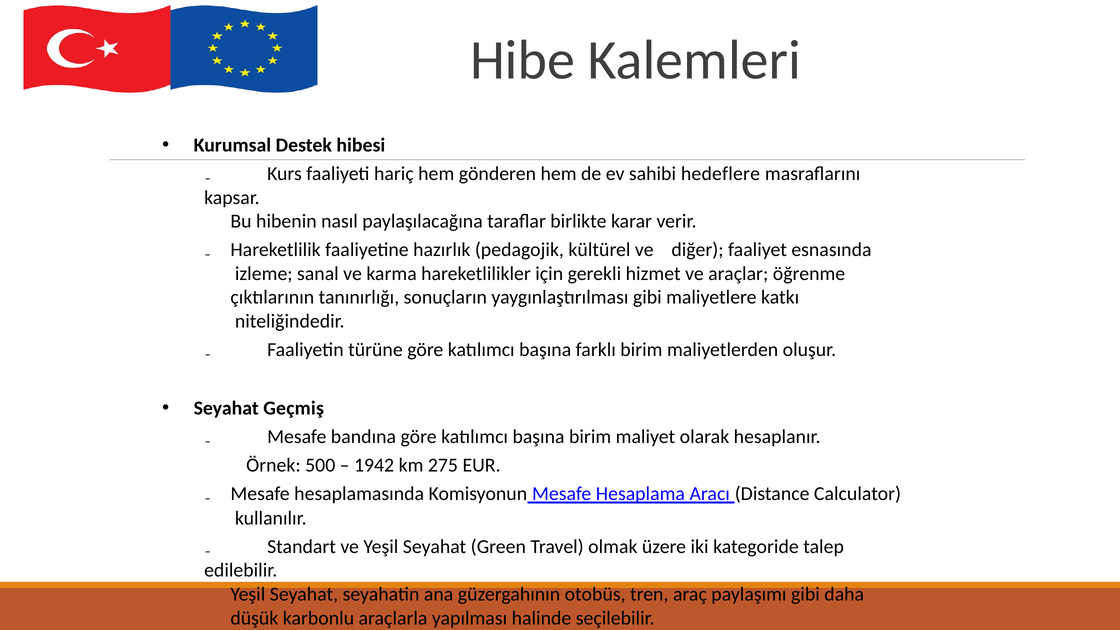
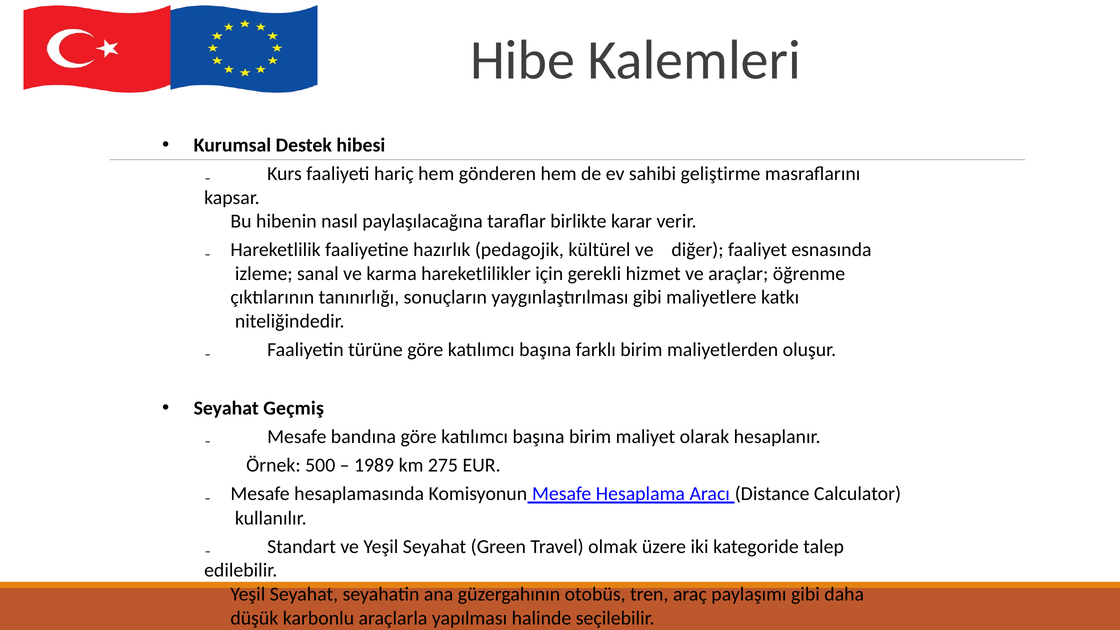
hedeflere: hedeflere -> geliştirme
1942: 1942 -> 1989
